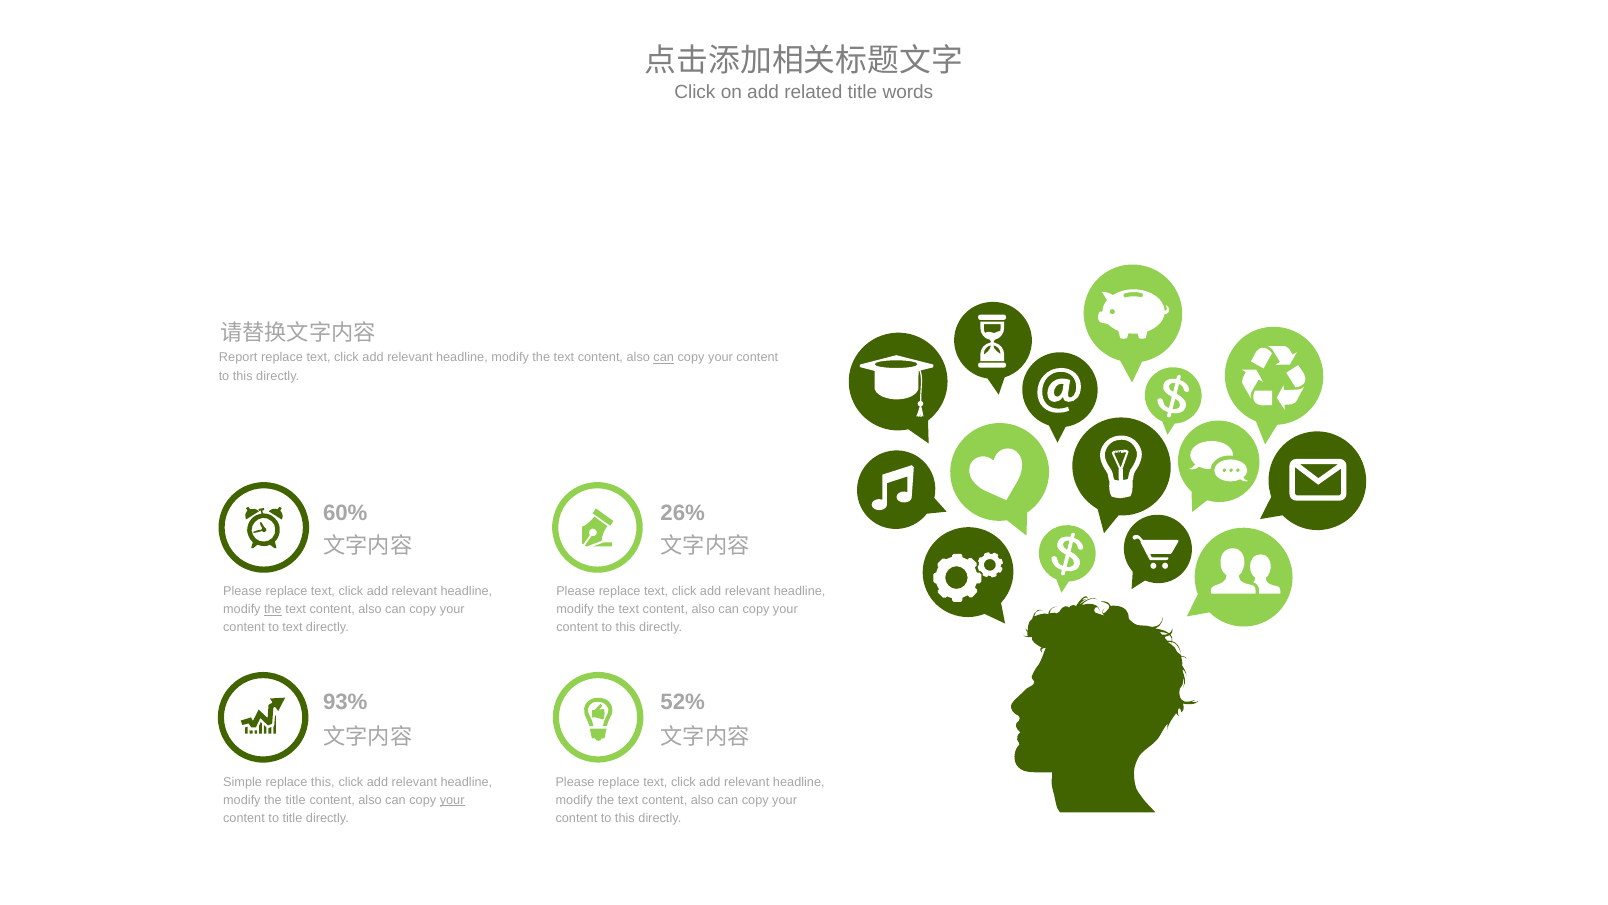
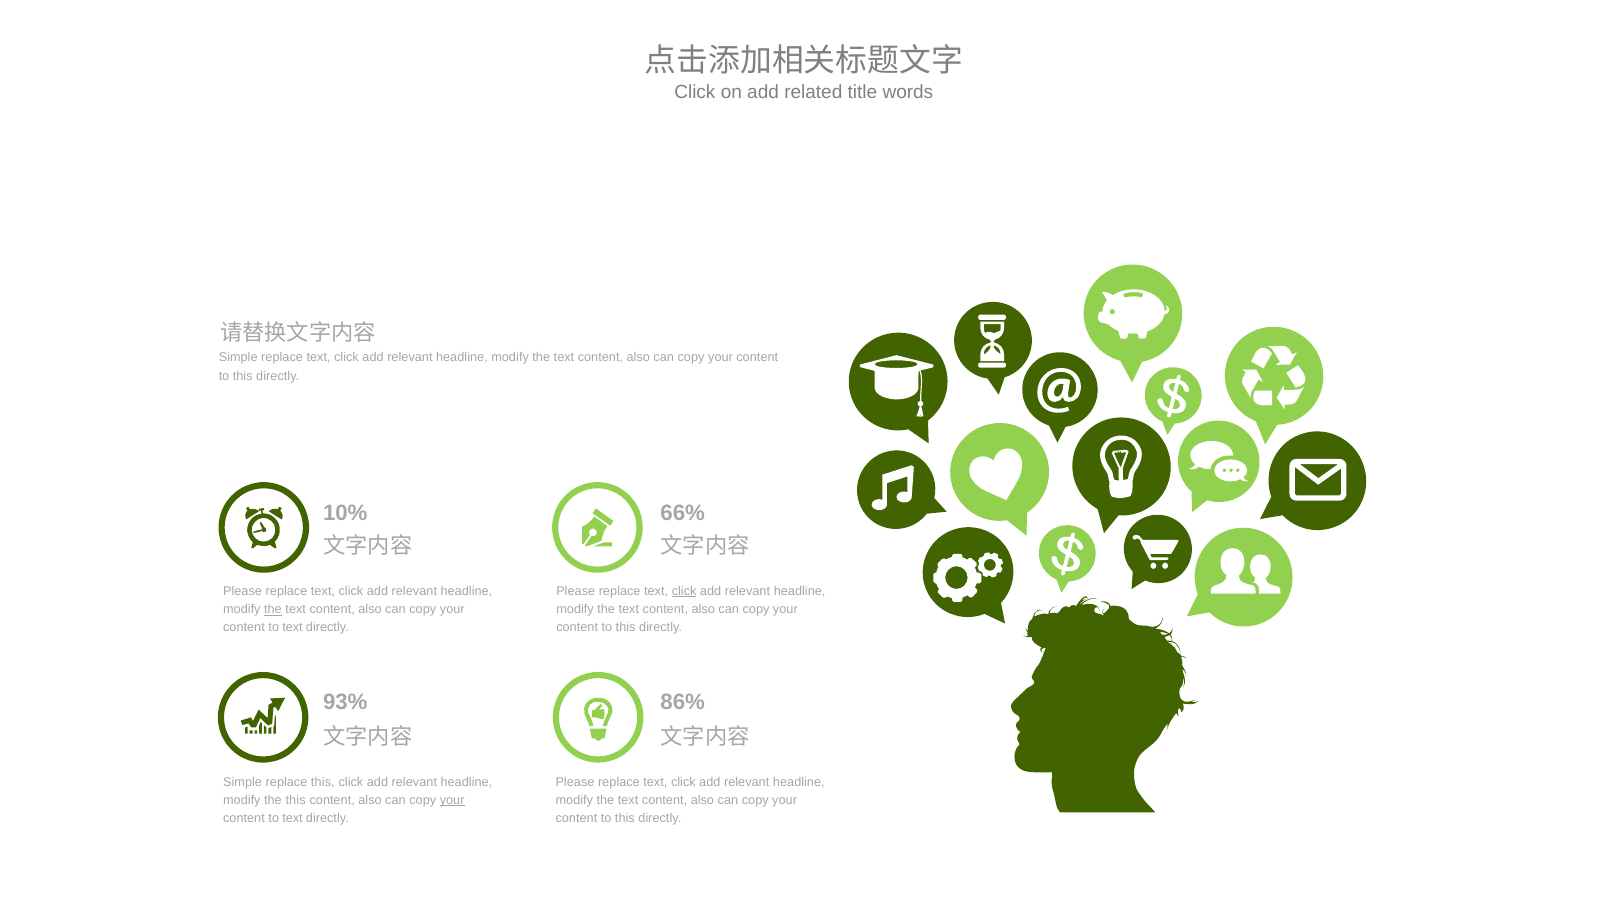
Report at (238, 357): Report -> Simple
can at (664, 357) underline: present -> none
60%: 60% -> 10%
26%: 26% -> 66%
click at (684, 591) underline: none -> present
52%: 52% -> 86%
the title: title -> this
title at (292, 818): title -> text
